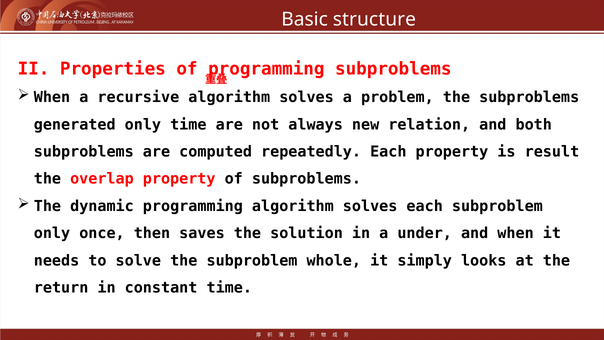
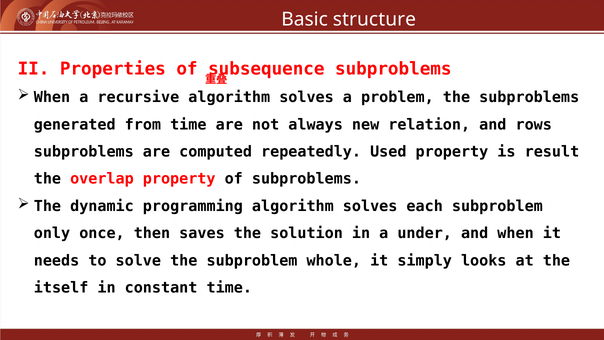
of programming: programming -> subsequence
generated only: only -> from
both: both -> rows
repeatedly Each: Each -> Used
return: return -> itself
